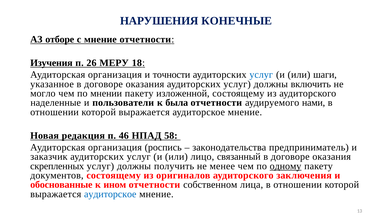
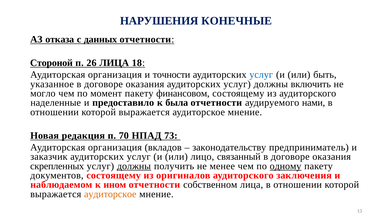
отборе: отборе -> отказа
с мнение: мнение -> данных
Изучения: Изучения -> Стороной
26 МЕРУ: МЕРУ -> ЛИЦА
шаги: шаги -> быть
мнении: мнении -> момент
изложенной: изложенной -> финансовом
пользователи: пользователи -> предоставило
46: 46 -> 70
58: 58 -> 73
роспись: роспись -> вкладов
законодательства: законодательства -> законодательству
должны at (134, 166) underline: none -> present
обоснованные: обоснованные -> наблюдаемом
аудиторское at (110, 194) colour: blue -> orange
